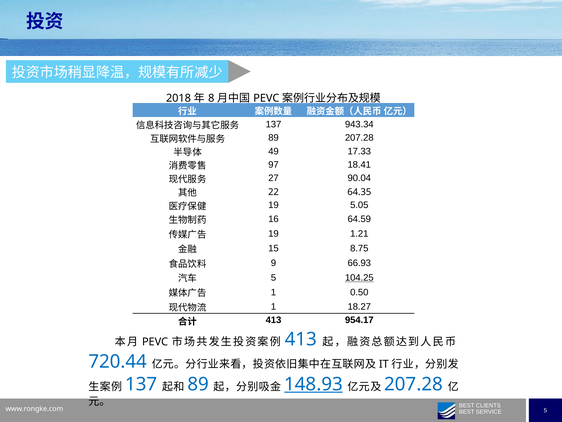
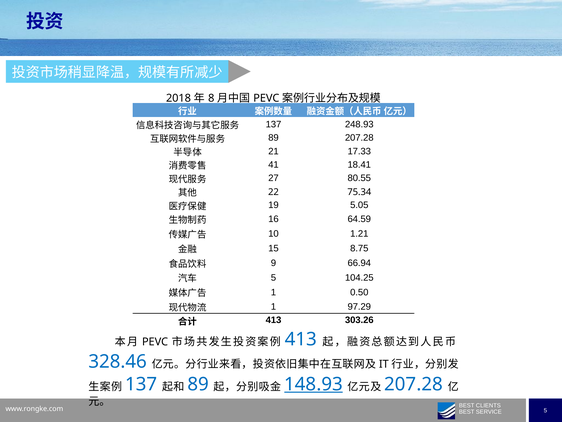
943.34: 943.34 -> 248.93
49: 49 -> 21
97: 97 -> 41
90.04: 90.04 -> 80.55
64.35: 64.35 -> 75.34
19 at (273, 234): 19 -> 10
66.93: 66.93 -> 66.94
104.25 underline: present -> none
18.27: 18.27 -> 97.29
954.17: 954.17 -> 303.26
720.44: 720.44 -> 328.46
